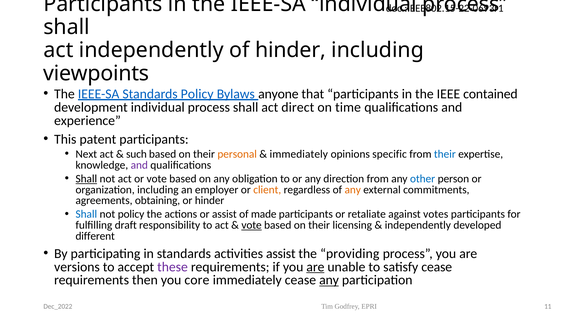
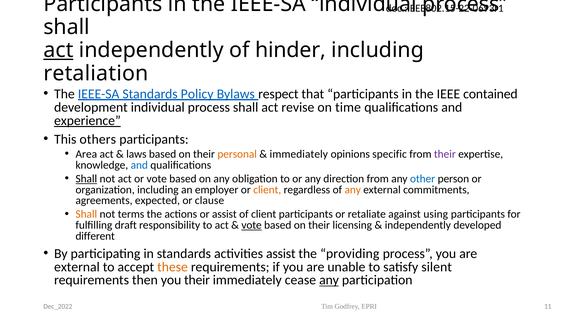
act at (58, 50) underline: none -> present
viewpoints: viewpoints -> retaliation
anyone: anyone -> respect
direct: direct -> revise
experience underline: none -> present
patent: patent -> others
Next: Next -> Area
such: such -> laws
their at (445, 154) colour: blue -> purple
and at (139, 165) colour: purple -> blue
obtaining: obtaining -> expected
or hinder: hinder -> clause
Shall at (86, 214) colour: blue -> orange
not policy: policy -> terms
of made: made -> client
votes: votes -> using
versions at (77, 267): versions -> external
these colour: purple -> orange
are at (315, 267) underline: present -> none
satisfy cease: cease -> silent
you core: core -> their
